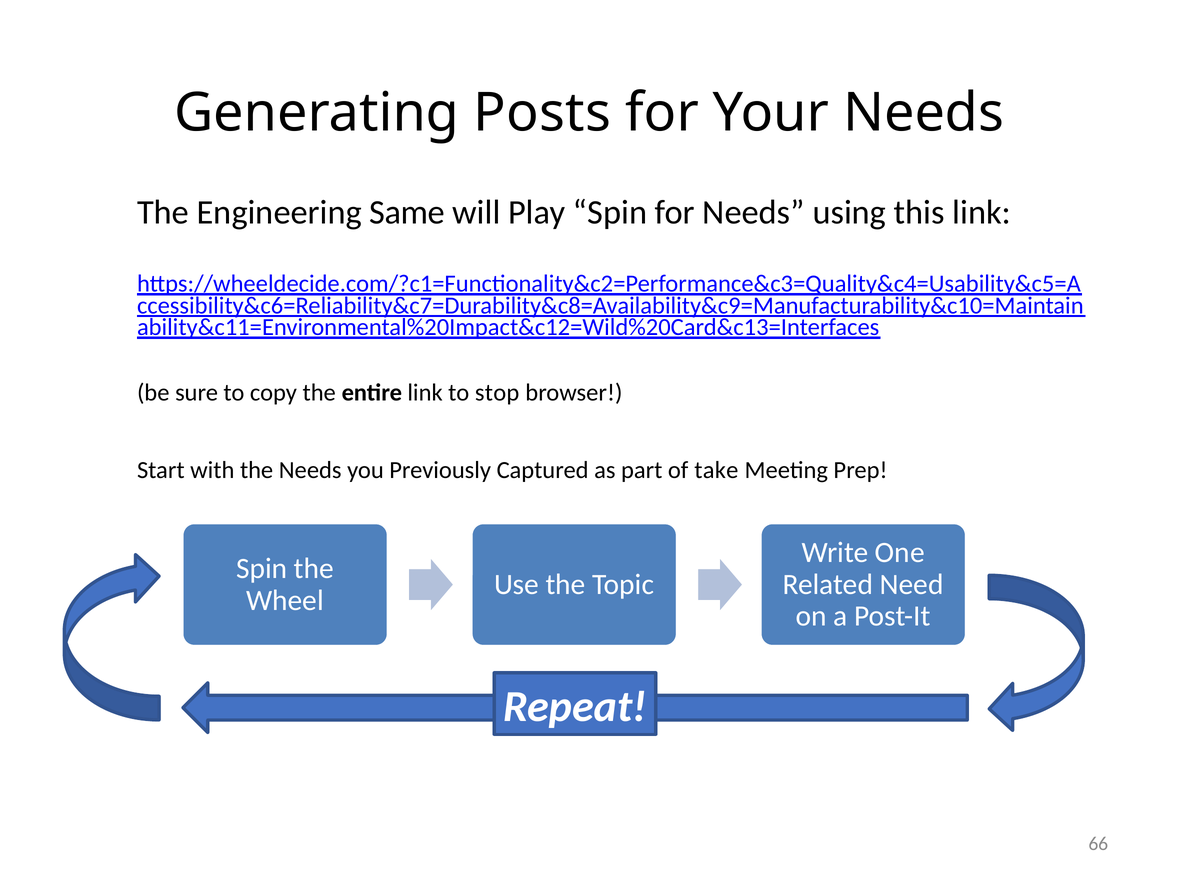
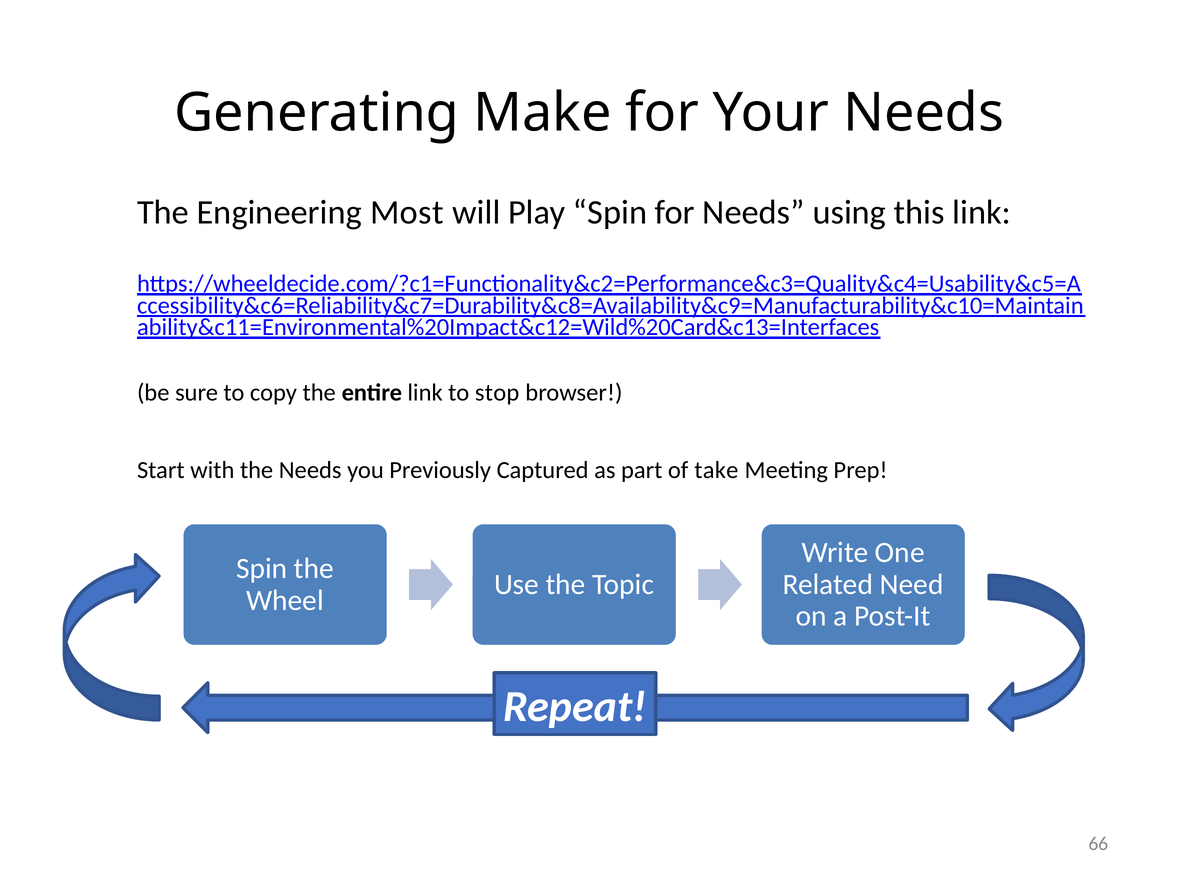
Posts: Posts -> Make
Same: Same -> Most
